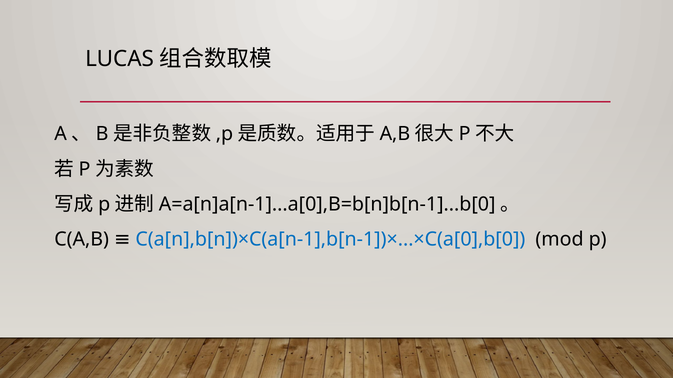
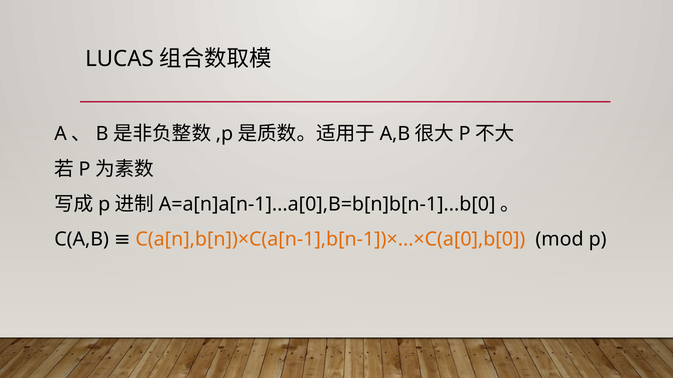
C(a[n],b[n])×C(a[n-1],b[n-1])×...×C(a[0],b[0 colour: blue -> orange
